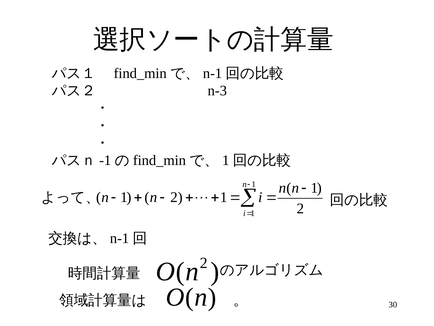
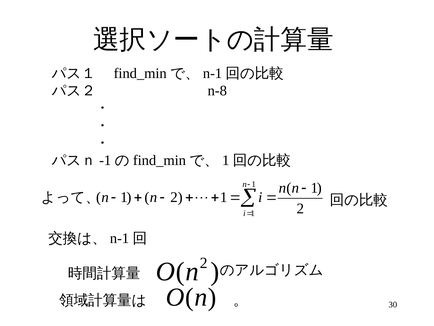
n-3: n-3 -> n-8
